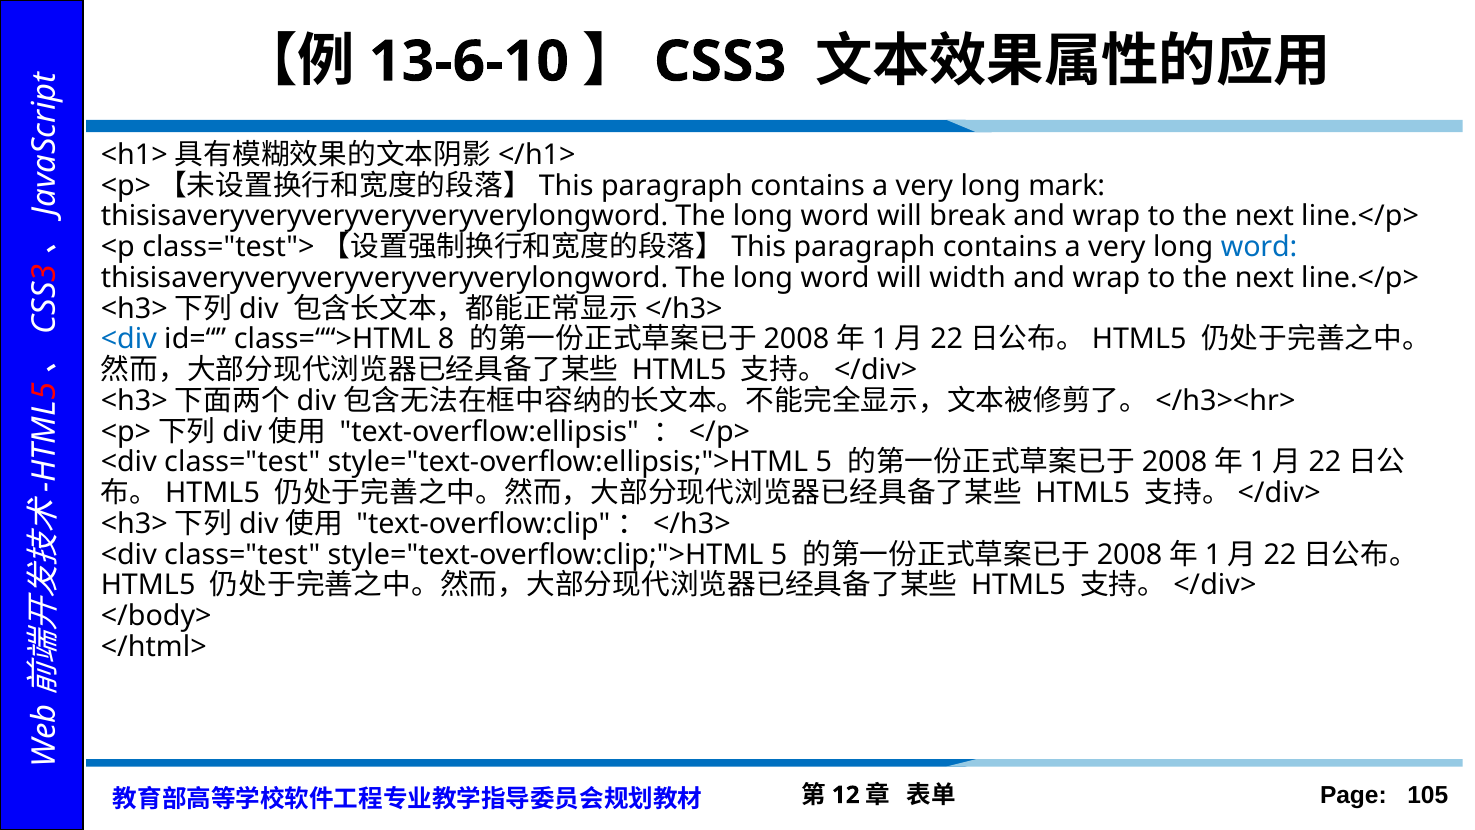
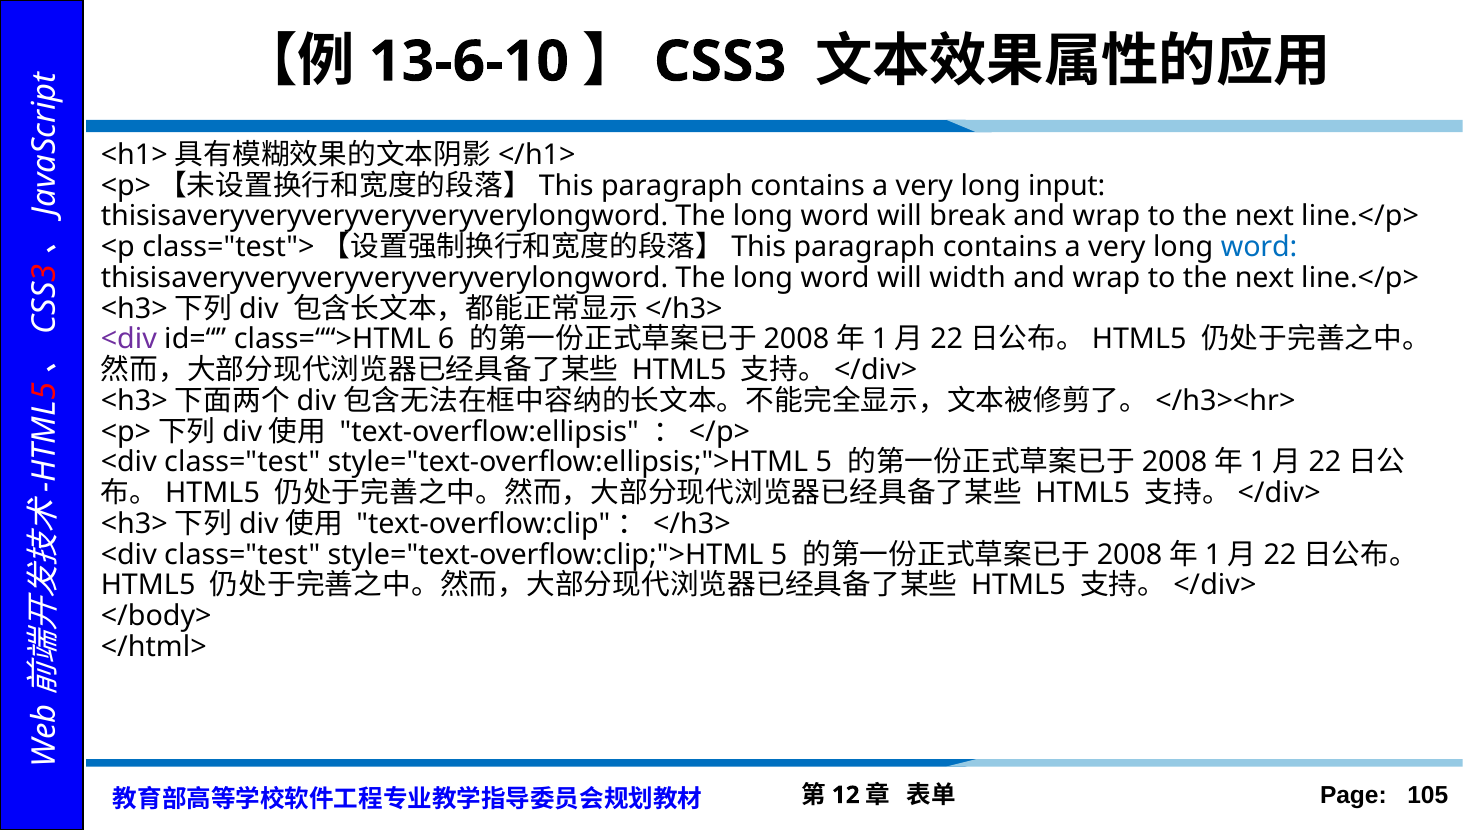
mark: mark -> input
<div at (129, 339) colour: blue -> purple
8: 8 -> 6
